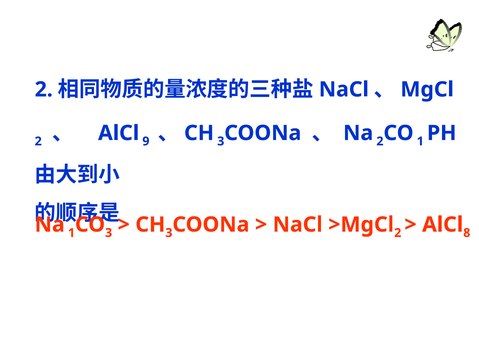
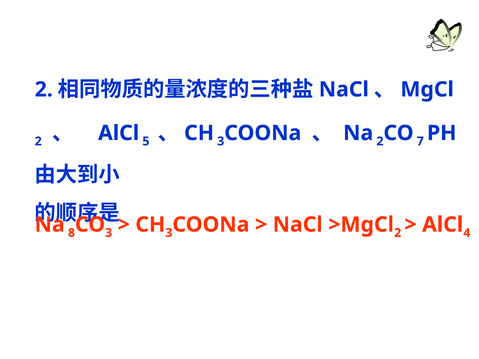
9: 9 -> 5
1 at (420, 141): 1 -> 7
Na 1: 1 -> 8
8: 8 -> 4
